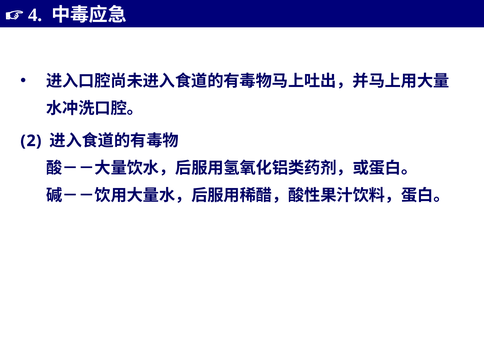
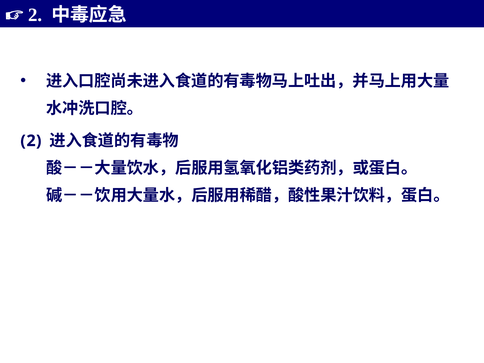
4 at (35, 15): 4 -> 2
